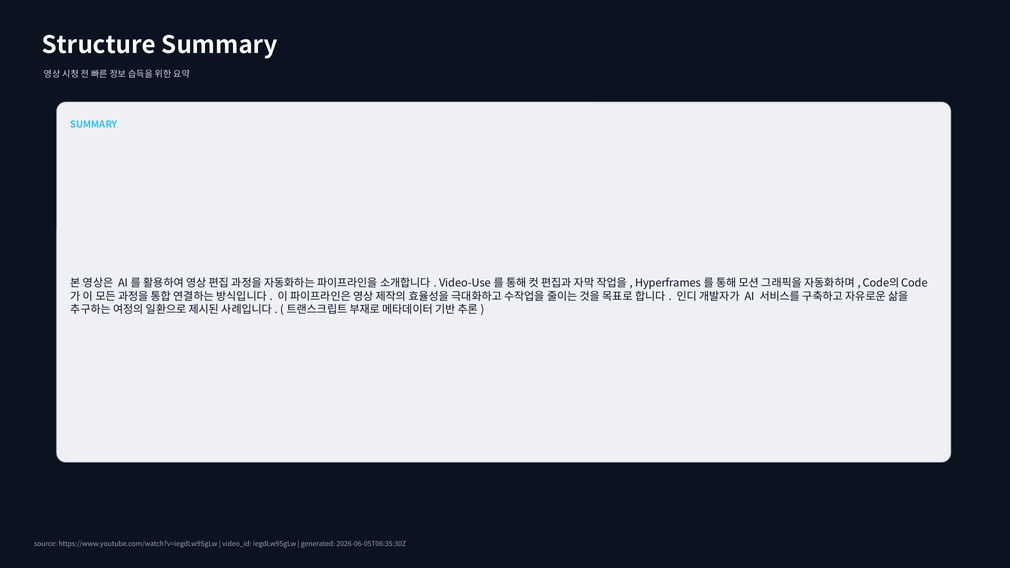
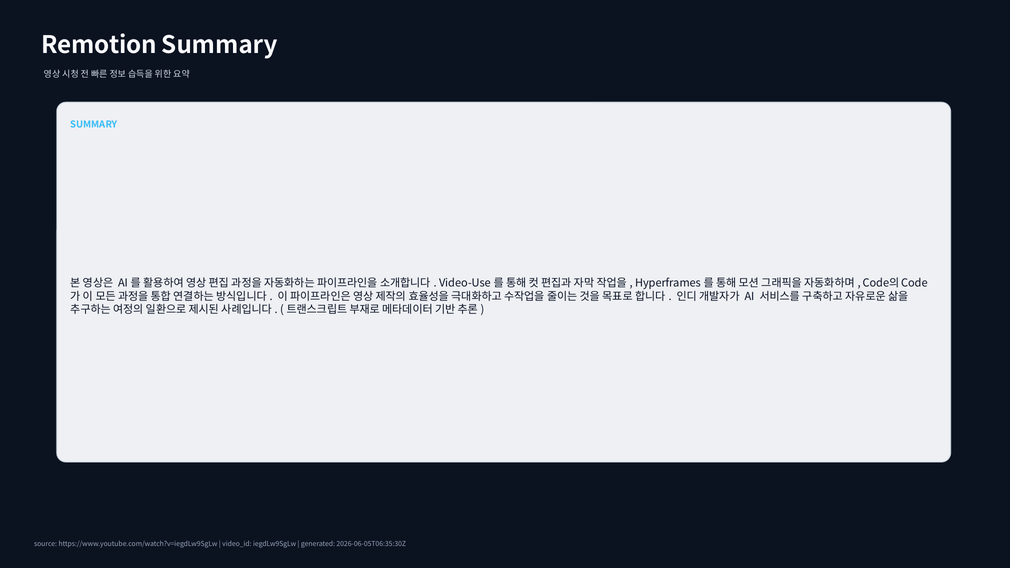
Structure: Structure -> Remotion
